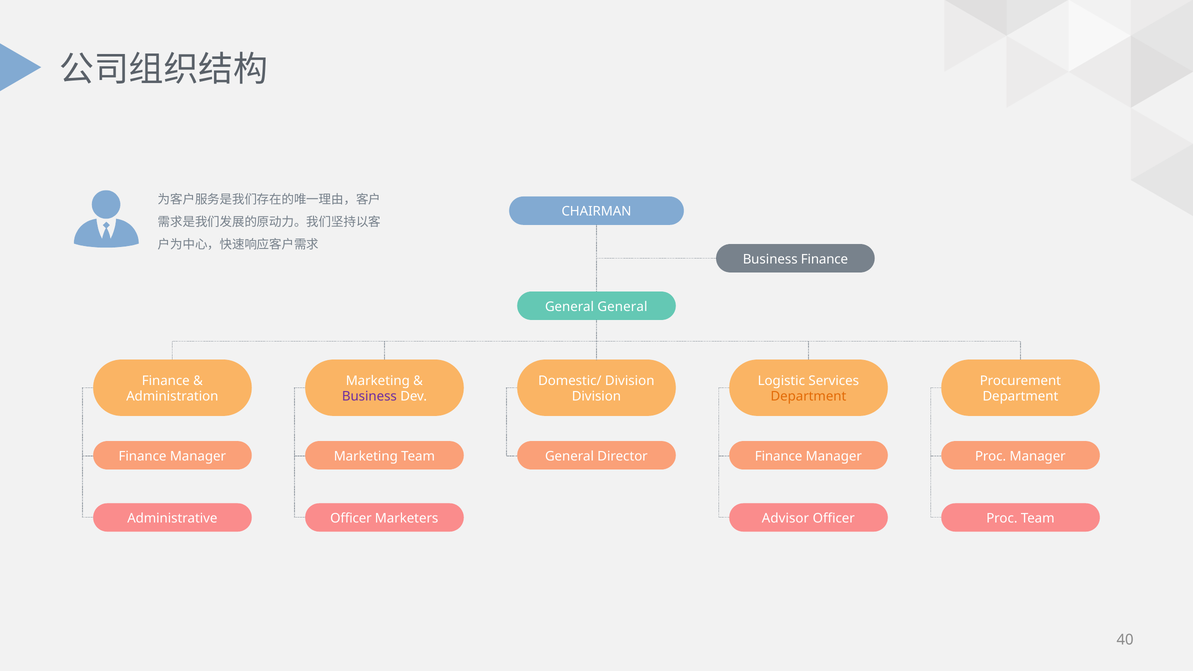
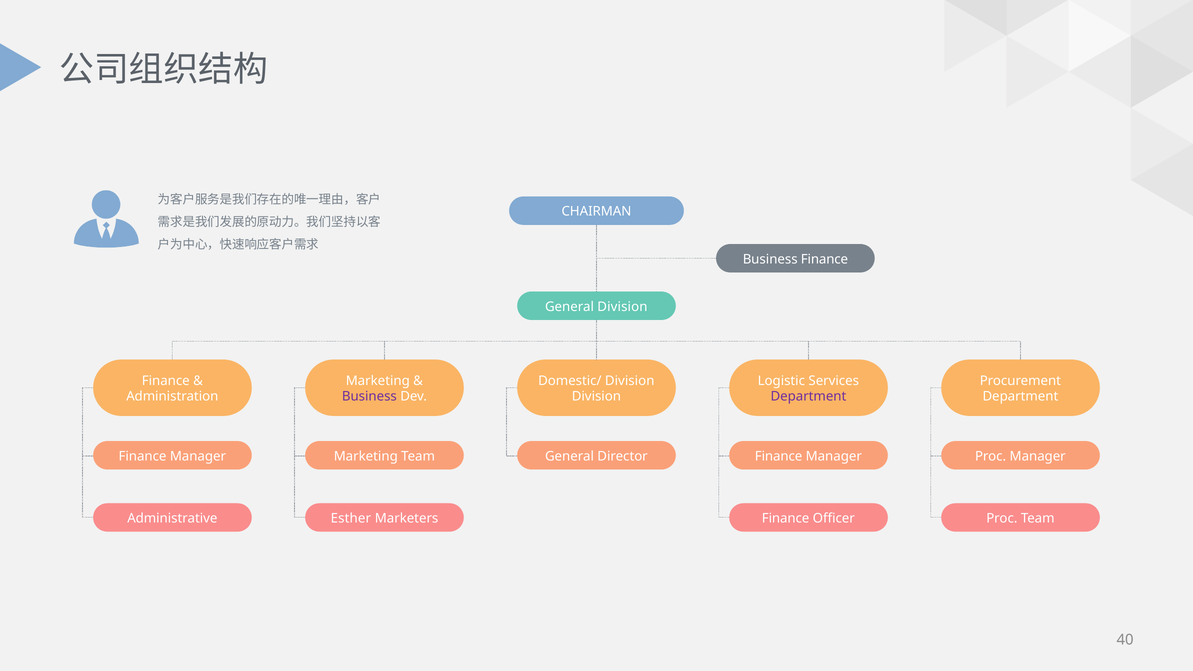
General General: General -> Division
Department at (808, 397) colour: orange -> purple
Officer at (351, 518): Officer -> Esther
Advisor at (785, 518): Advisor -> Finance
